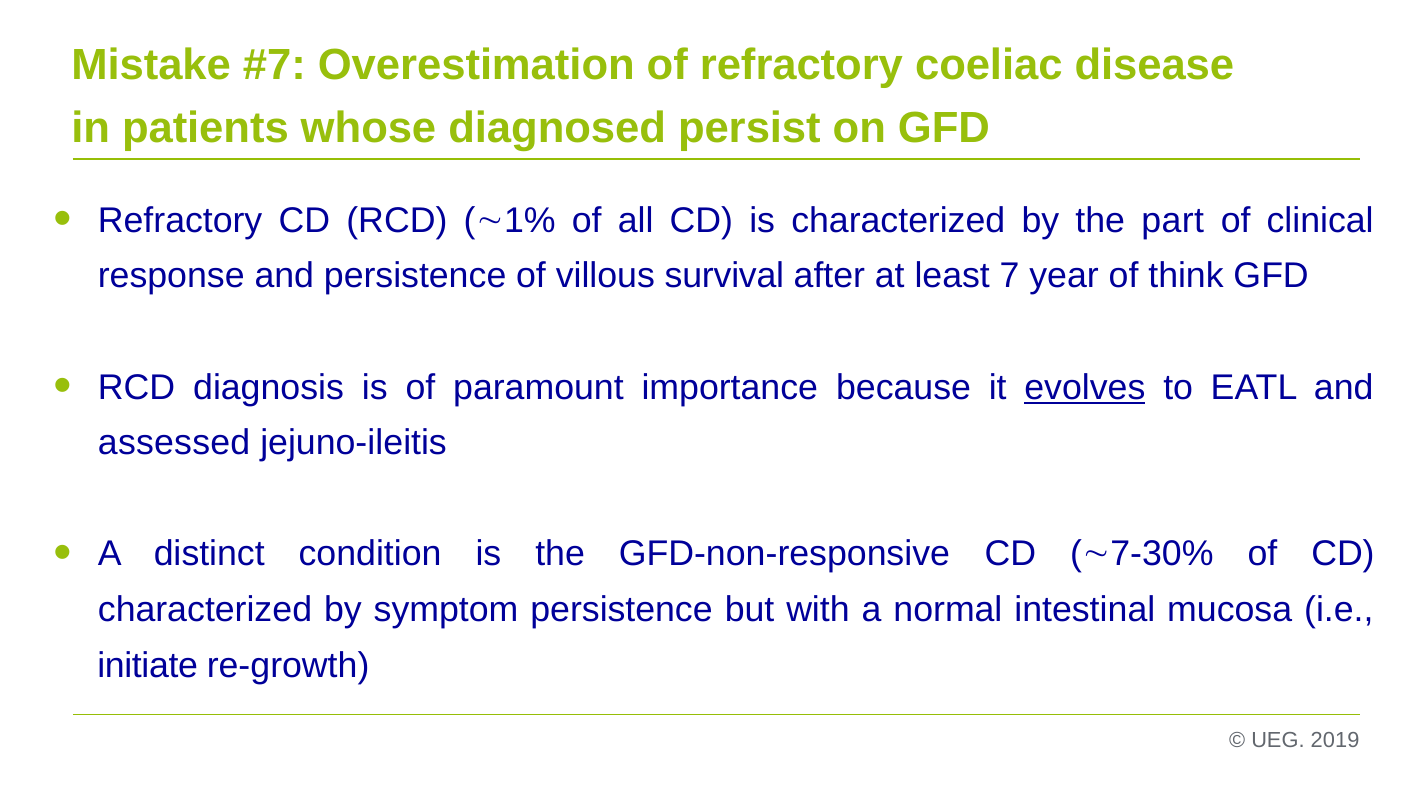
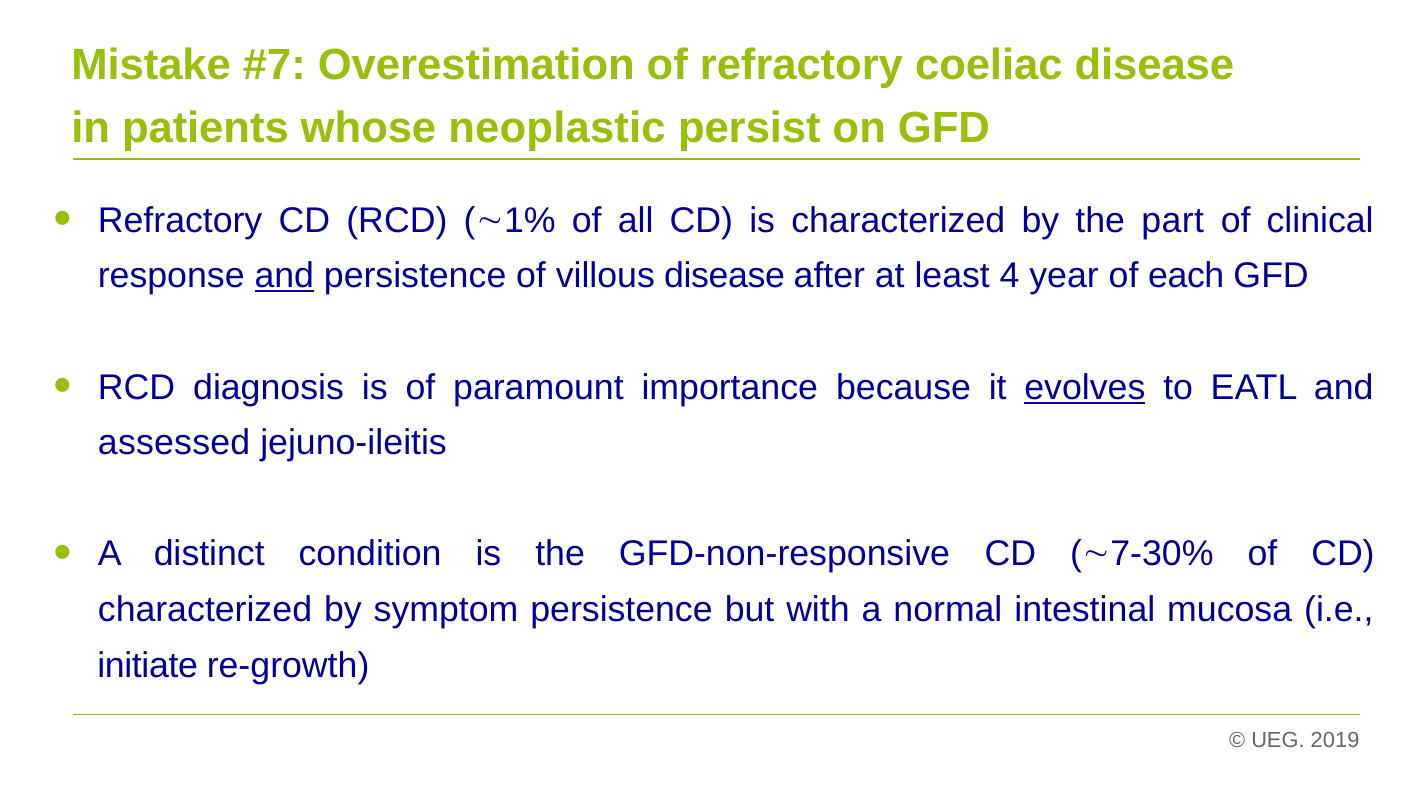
diagnosed: diagnosed -> neoplastic
and at (284, 276) underline: none -> present
villous survival: survival -> disease
7: 7 -> 4
think: think -> each
